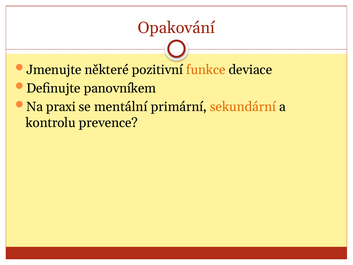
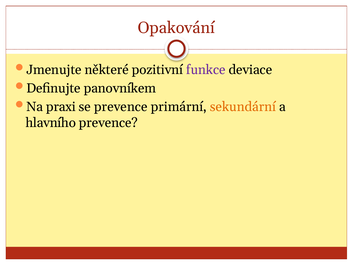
funkce colour: orange -> purple
se mentální: mentální -> prevence
kontrolu: kontrolu -> hlavního
